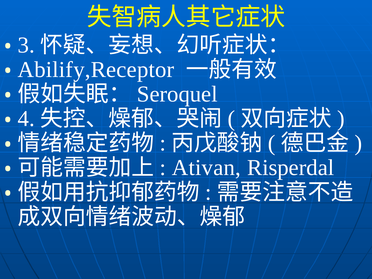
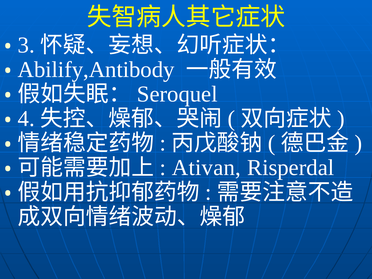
Abilify,Receptor: Abilify,Receptor -> Abilify,Antibody
